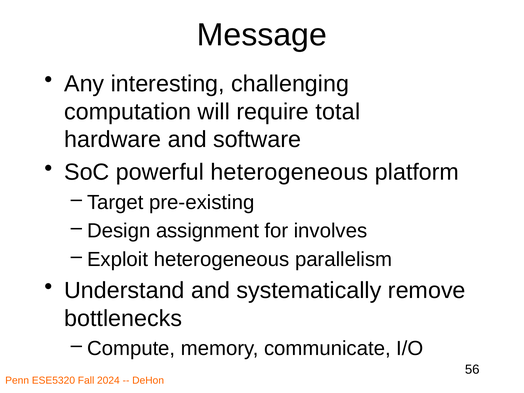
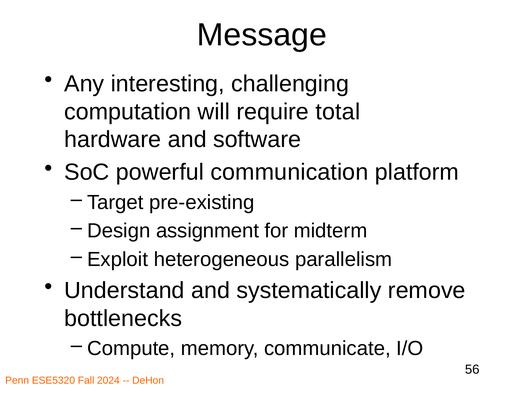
powerful heterogeneous: heterogeneous -> communication
involves: involves -> midterm
